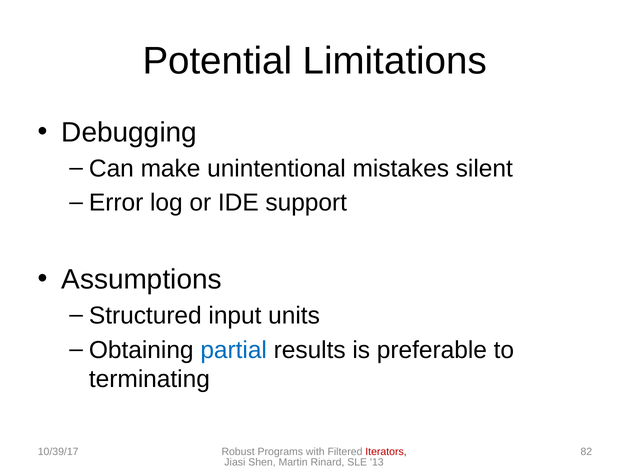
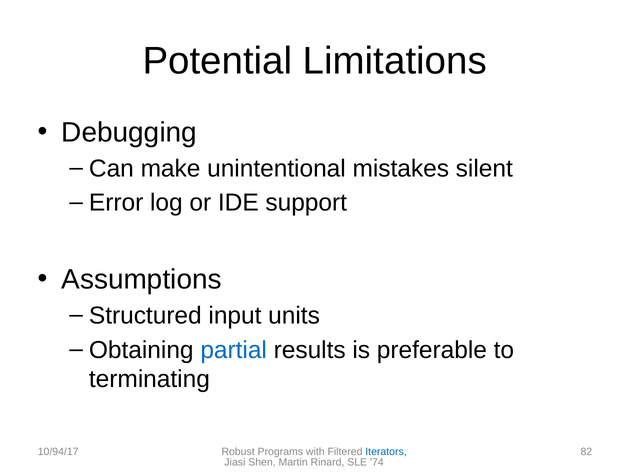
10/39/17: 10/39/17 -> 10/94/17
Iterators colour: red -> blue
13: 13 -> 74
